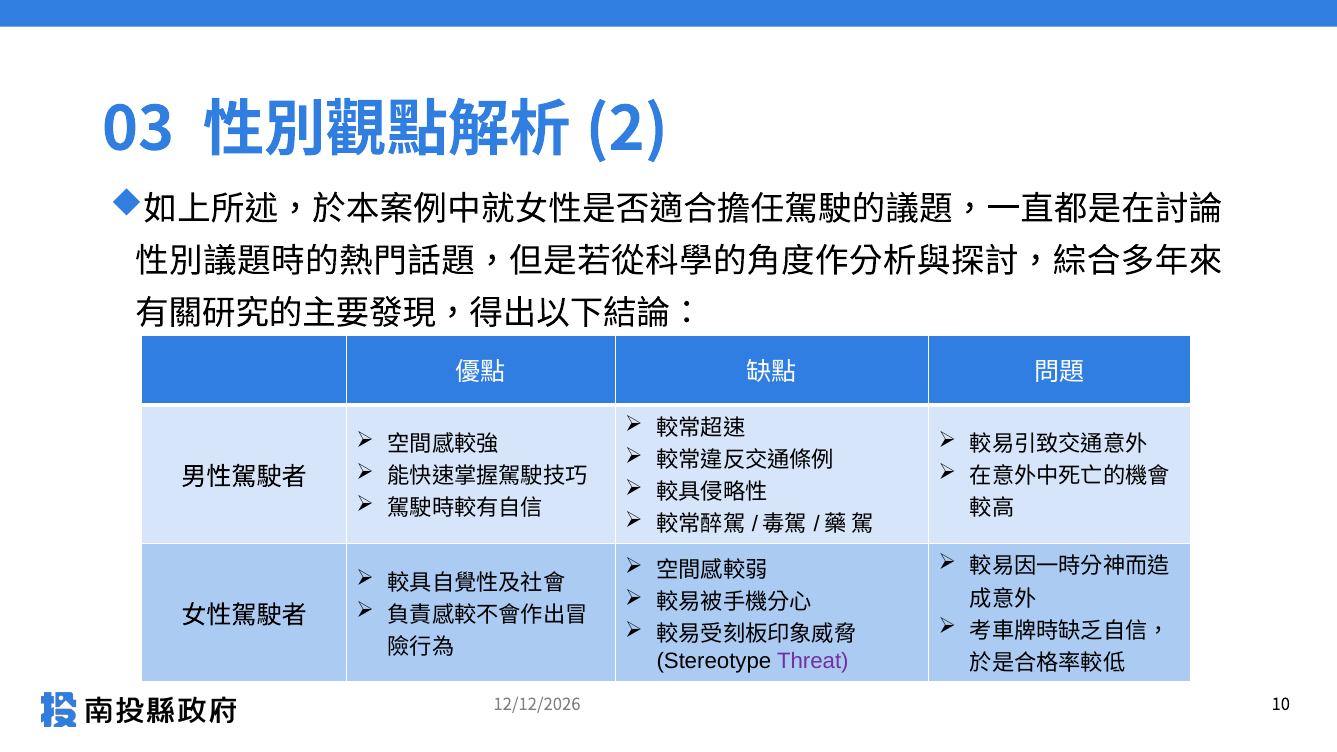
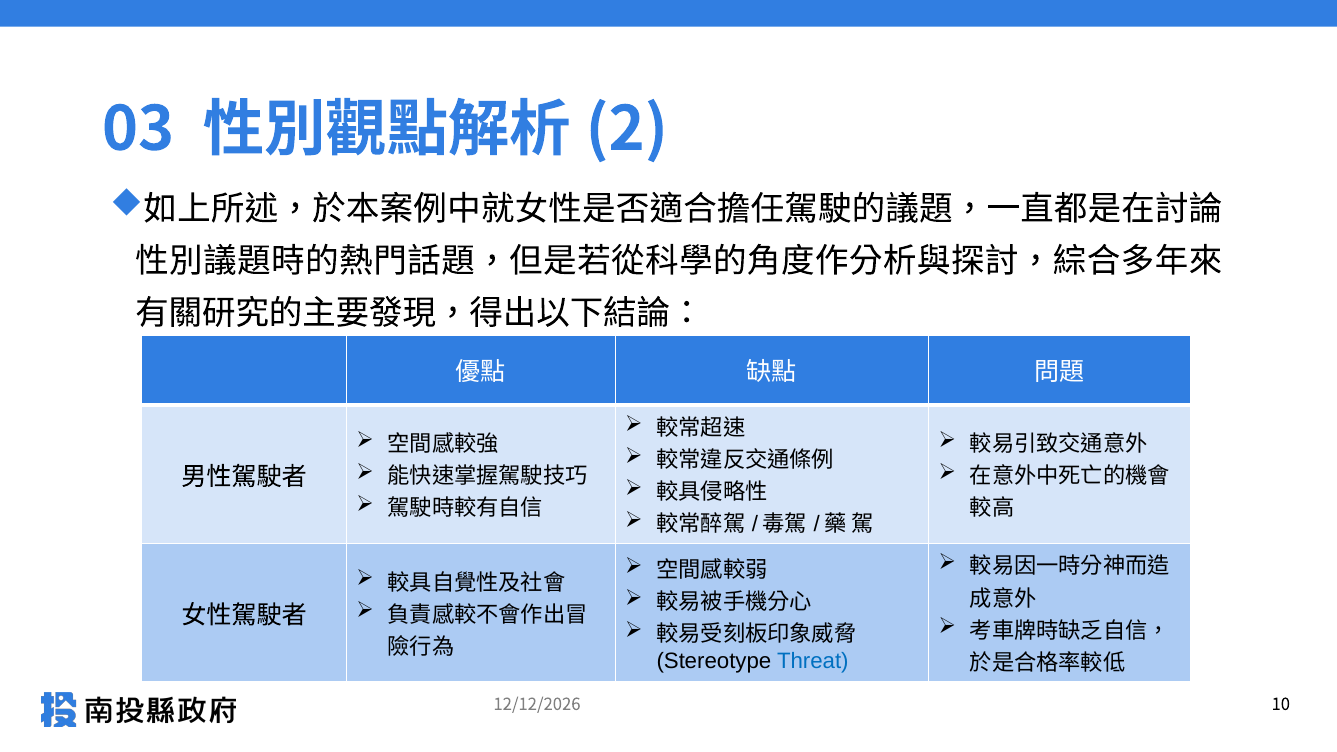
Threat colour: purple -> blue
